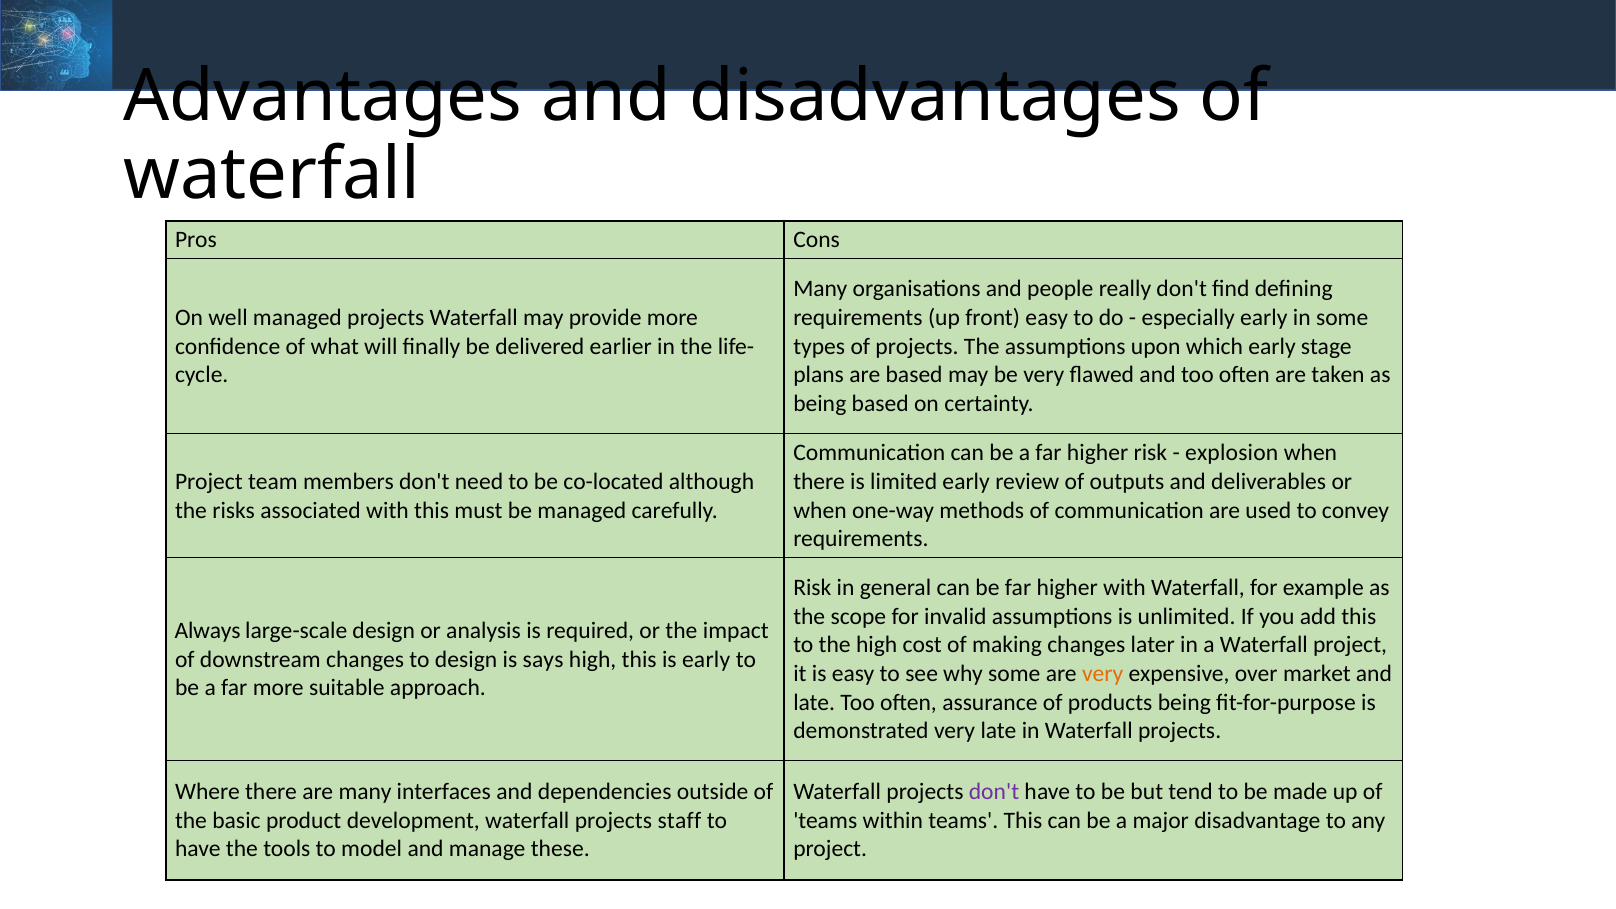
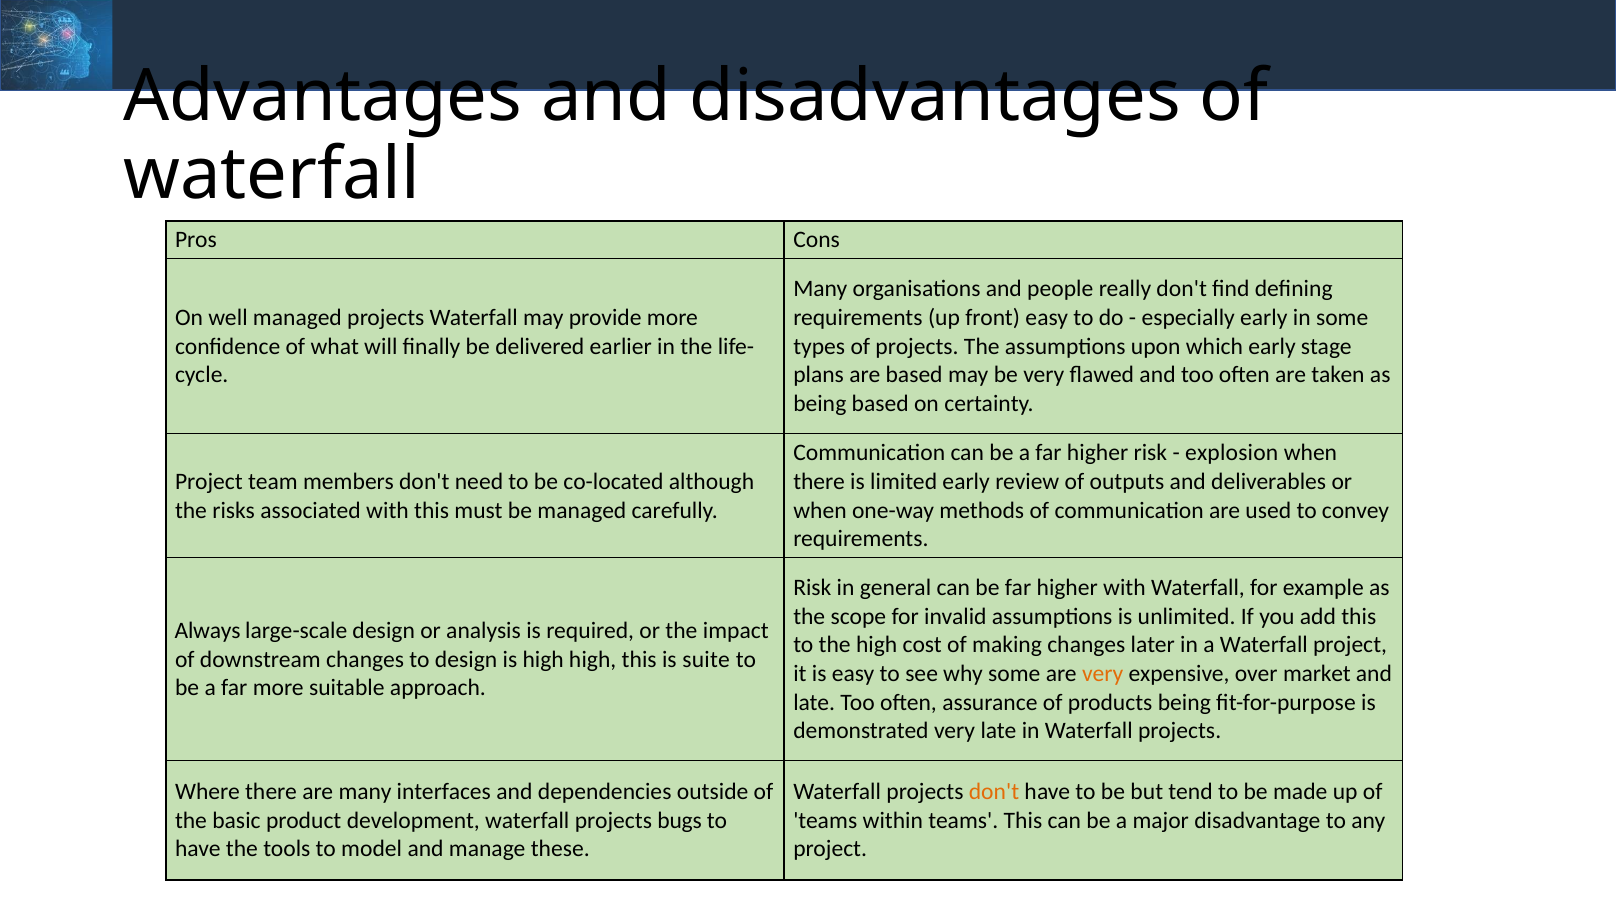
is says: says -> high
is early: early -> suite
don't at (994, 792) colour: purple -> orange
staff: staff -> bugs
